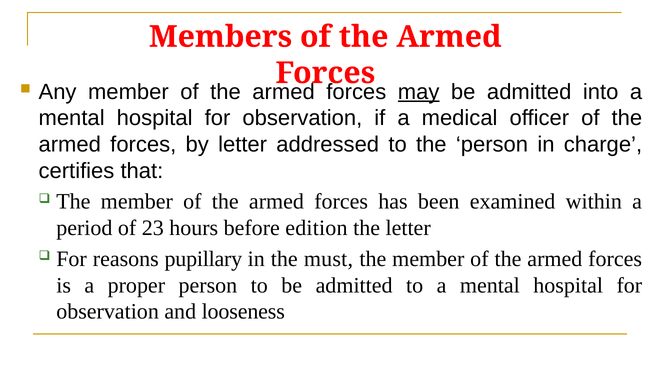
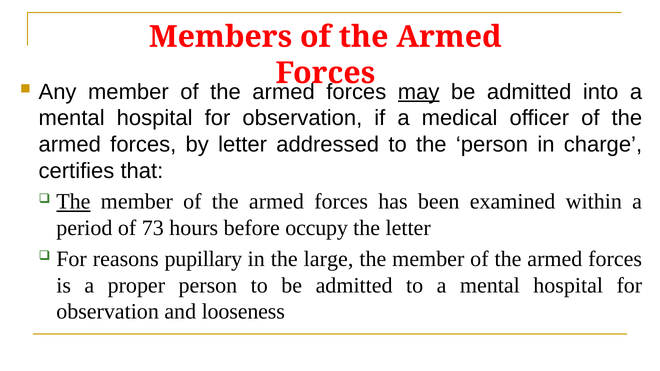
The at (73, 202) underline: none -> present
23: 23 -> 73
edition: edition -> occupy
must: must -> large
